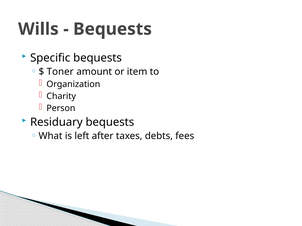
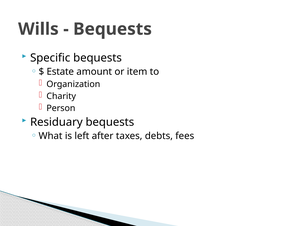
Toner: Toner -> Estate
